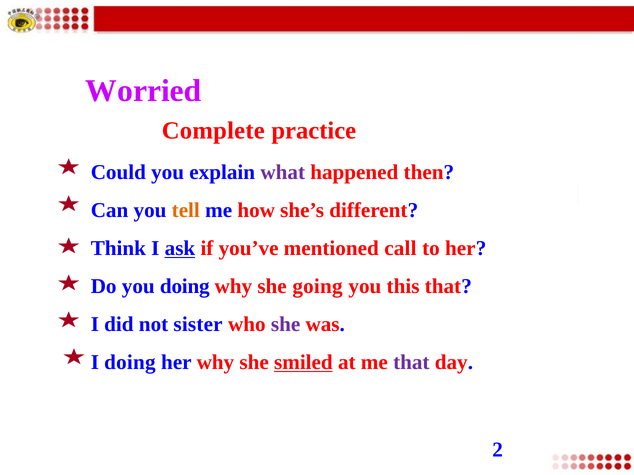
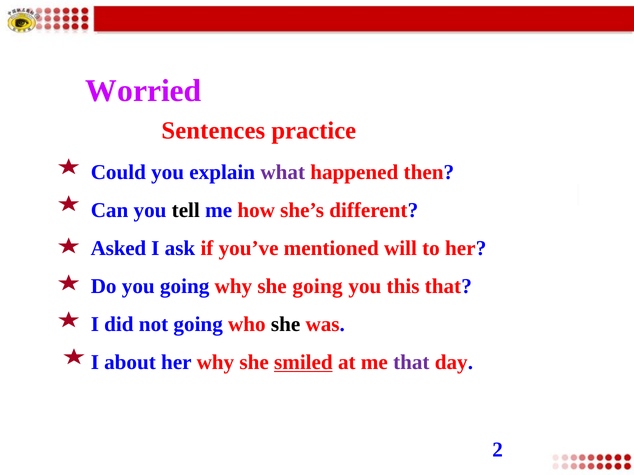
Complete: Complete -> Sentences
tell colour: orange -> black
Think: Think -> Asked
ask underline: present -> none
call: call -> will
you doing: doing -> going
not sister: sister -> going
she at (286, 325) colour: purple -> black
I doing: doing -> about
